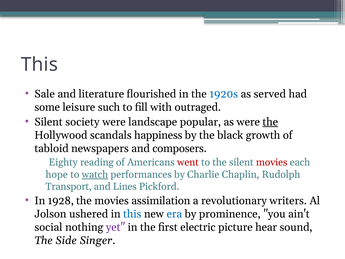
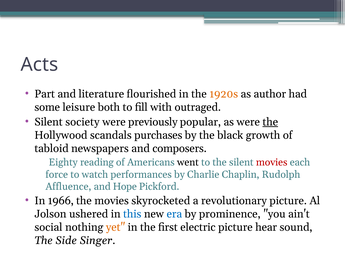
This at (39, 65): This -> Acts
Sale: Sale -> Part
1920s colour: blue -> orange
served: served -> author
such: such -> both
landscape: landscape -> previously
happiness: happiness -> purchases
went colour: red -> black
hope: hope -> force
watch underline: present -> none
Transport: Transport -> Affluence
Lines: Lines -> Hope
1928: 1928 -> 1966
assimilation: assimilation -> skyrocketed
revolutionary writers: writers -> picture
yet colour: purple -> orange
